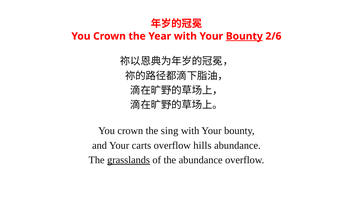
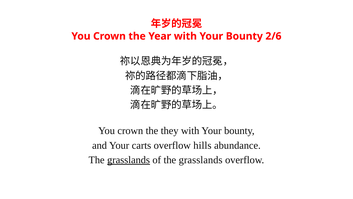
Bounty at (244, 36) underline: present -> none
sing: sing -> they
of the abundance: abundance -> grasslands
